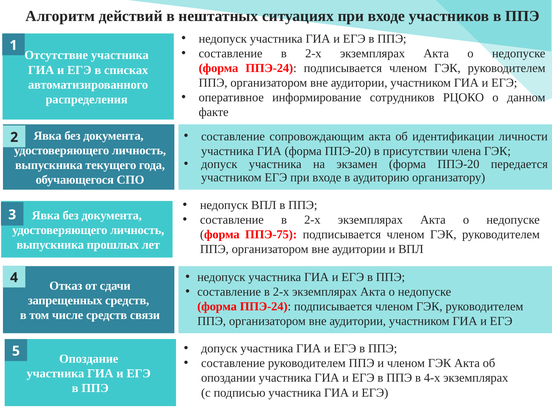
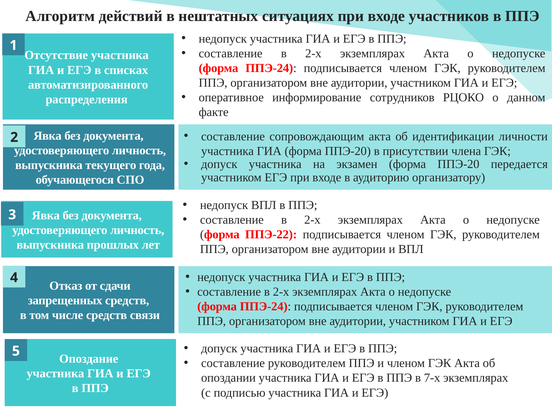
ППЭ-75: ППЭ-75 -> ППЭ-22
4-х: 4-х -> 7-х
